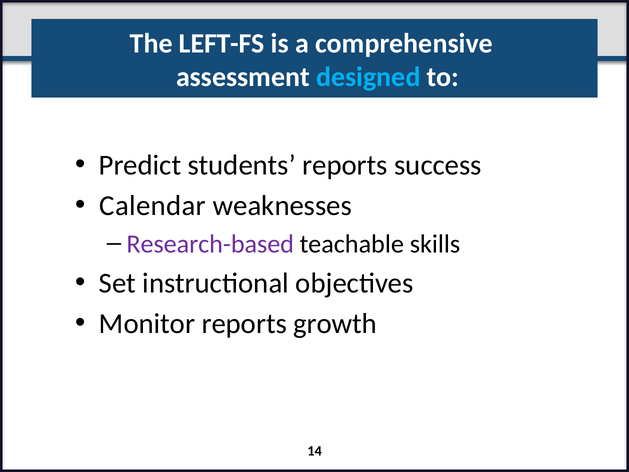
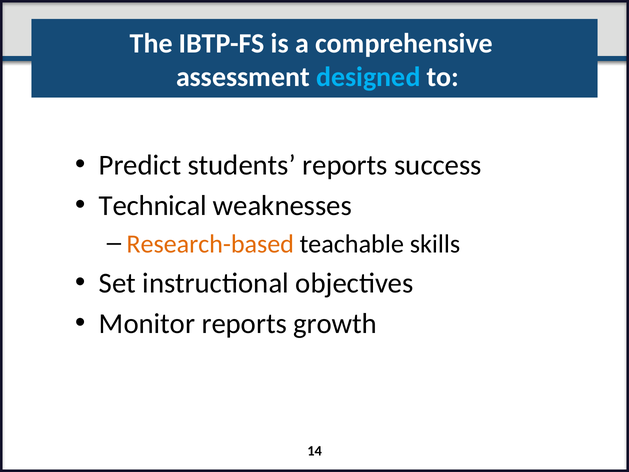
LEFT-FS: LEFT-FS -> IBTP-FS
Calendar: Calendar -> Technical
Research-based colour: purple -> orange
